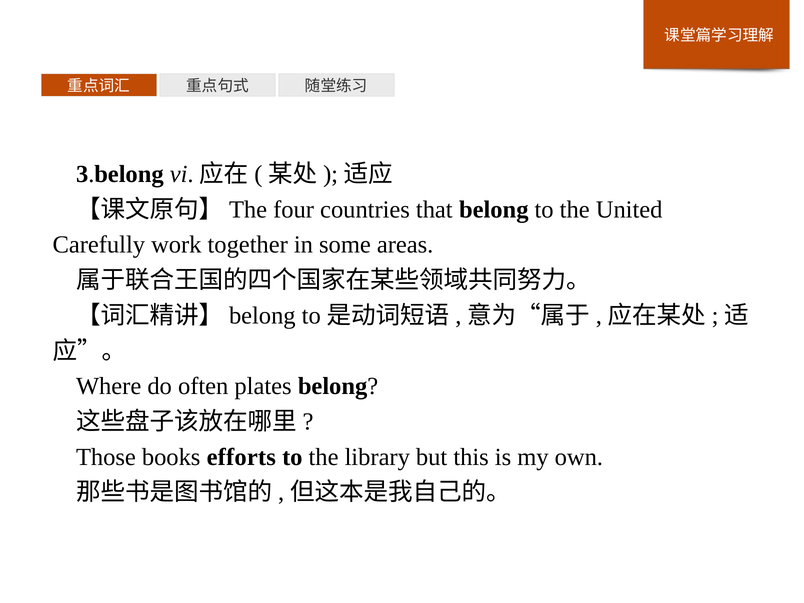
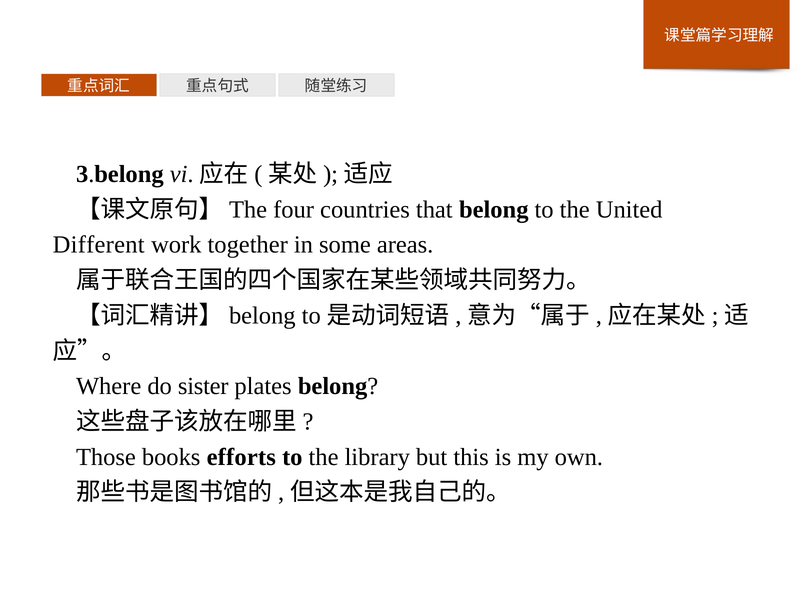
Carefully: Carefully -> Different
often: often -> sister
